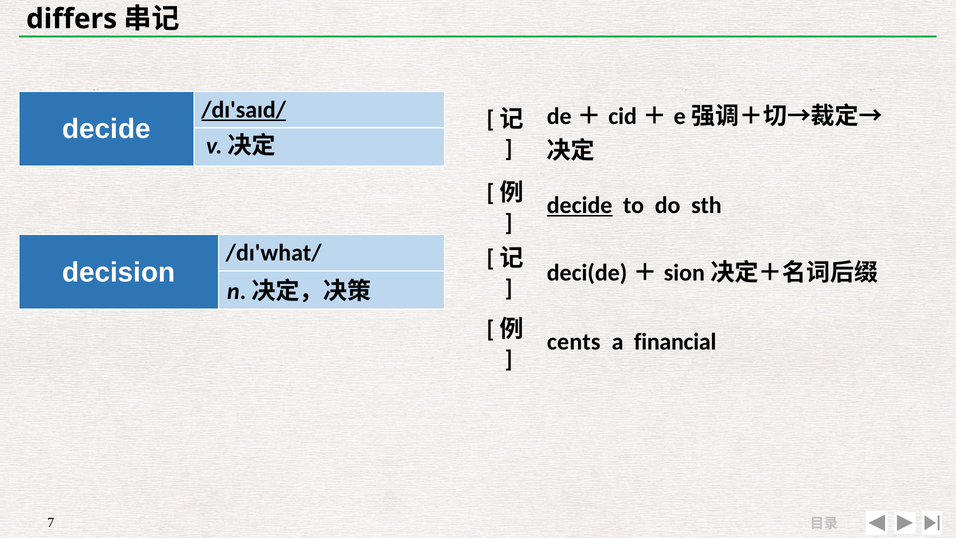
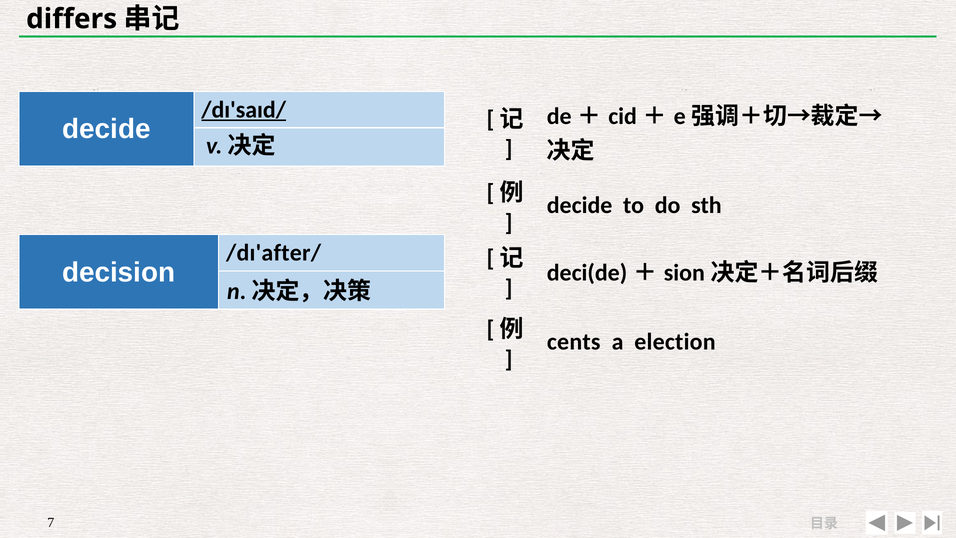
decide at (580, 205) underline: present -> none
/dɪ'what/: /dɪ'what/ -> /dɪ'after/
financial: financial -> election
